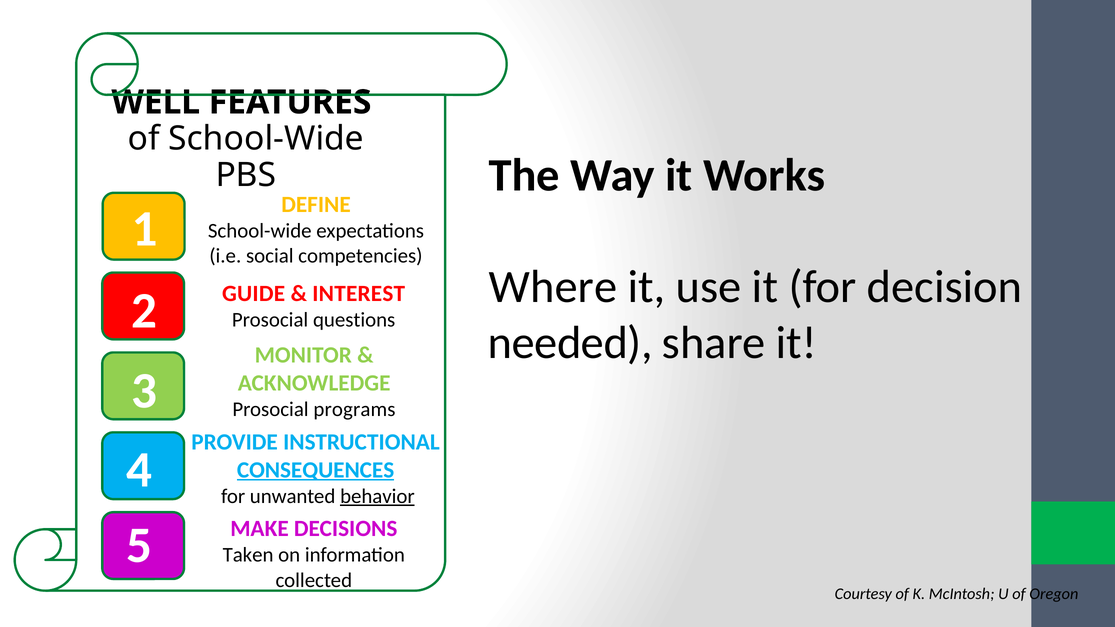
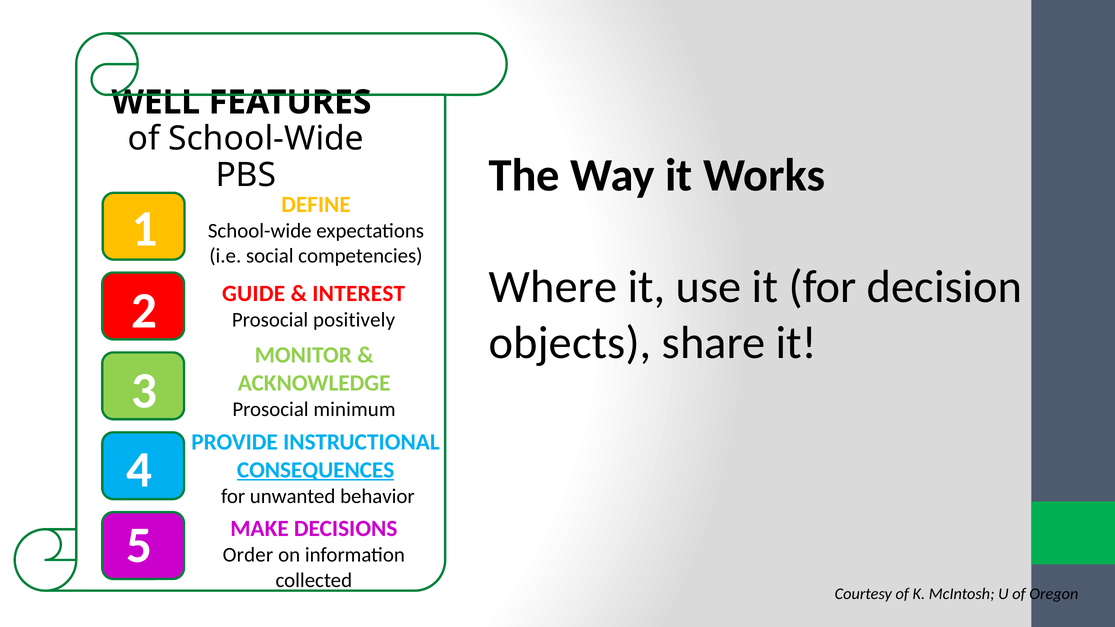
questions: questions -> positively
needed: needed -> objects
programs: programs -> minimum
behavior underline: present -> none
Taken: Taken -> Order
